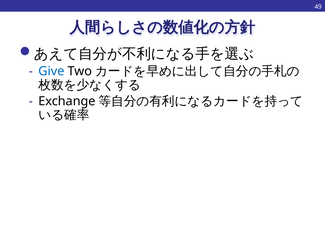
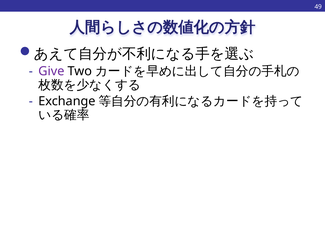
Give colour: blue -> purple
